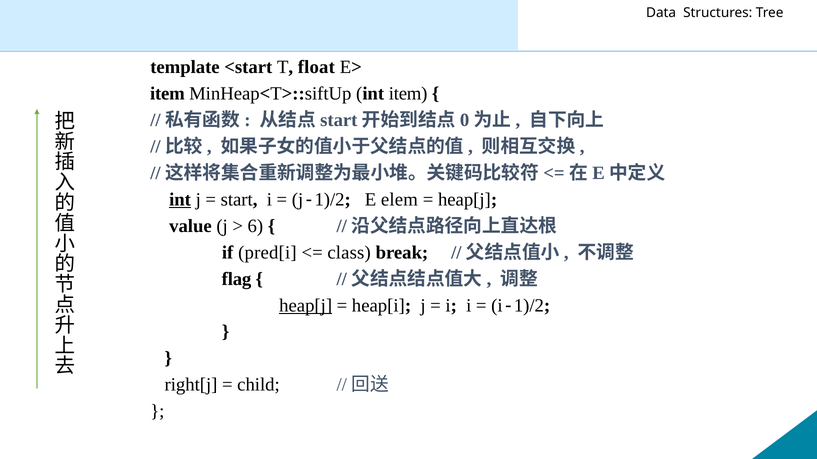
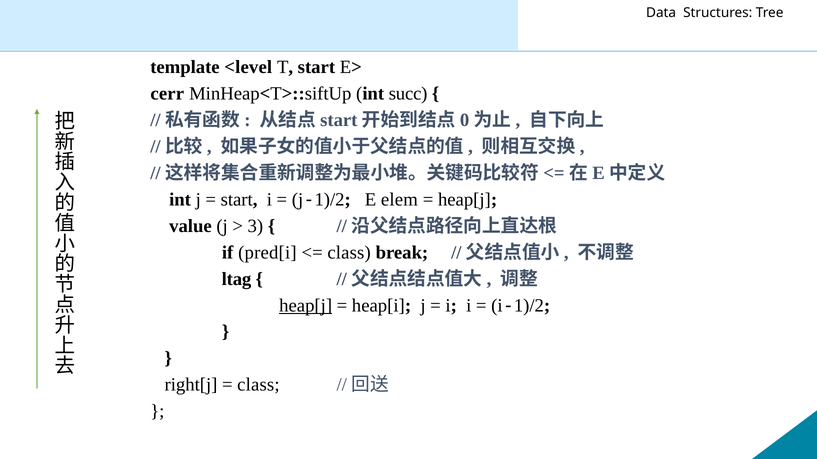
<start: <start -> <level
T float: float -> start
item at (167, 94): item -> cerr
int item: item -> succ
int at (180, 200) underline: present -> none
6: 6 -> 3
flag: flag -> ltag
child at (259, 385): child -> class
